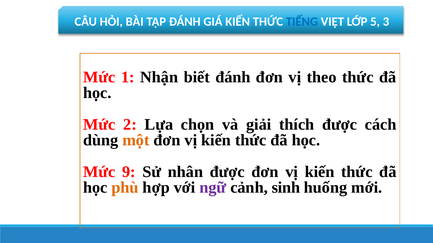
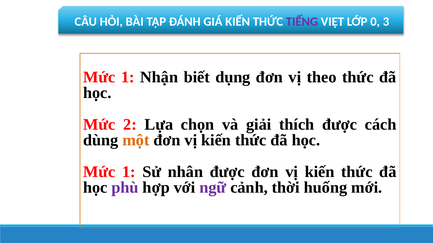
TIẾNG at (302, 22) colour: blue -> purple
5: 5 -> 0
biết đánh: đánh -> dụng
9 at (129, 172): 9 -> 1
phù colour: orange -> purple
sinh: sinh -> thời
